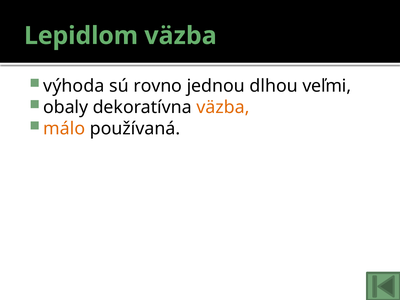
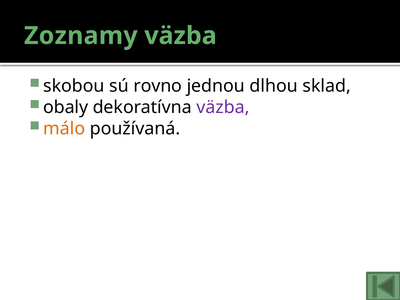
Lepidlom: Lepidlom -> Zoznamy
výhoda: výhoda -> skobou
veľmi: veľmi -> sklad
väzba at (223, 107) colour: orange -> purple
